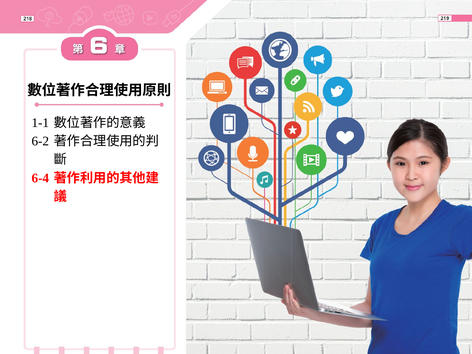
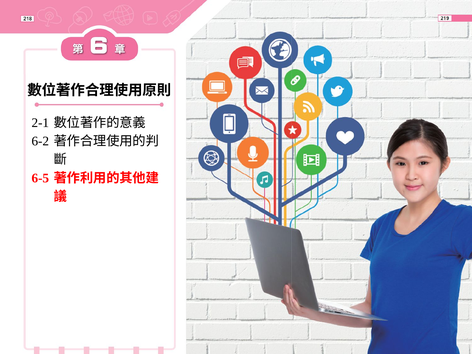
1-1: 1-1 -> 2-1
6-4: 6-4 -> 6-5
